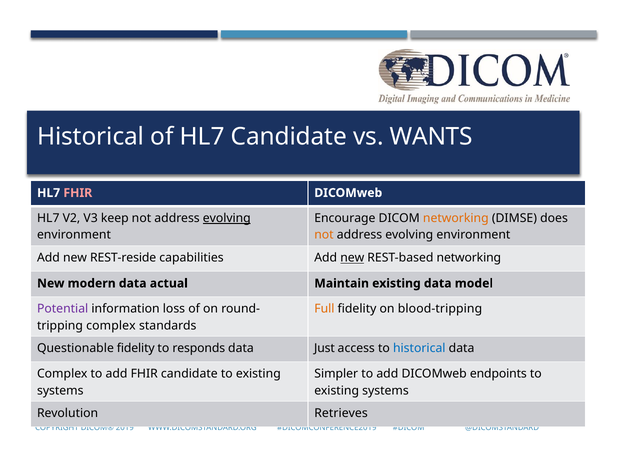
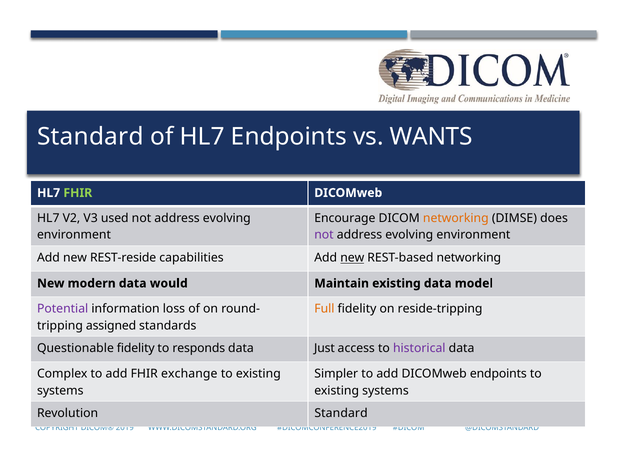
Historical at (91, 137): Historical -> Standard
HL7 Candidate: Candidate -> Endpoints
FHIR at (78, 193) colour: pink -> light green
keep: keep -> used
evolving at (227, 218) underline: present -> none
not at (324, 235) colour: orange -> purple
actual: actual -> would
blood-tripping: blood-tripping -> reside-tripping
complex at (111, 325): complex -> assigned
historical at (419, 348) colour: blue -> purple
FHIR candidate: candidate -> exchange
Revolution Retrieves: Retrieves -> Standard
